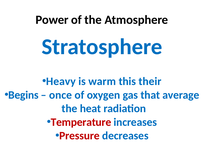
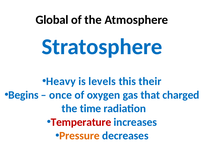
Power: Power -> Global
warm: warm -> levels
average: average -> charged
heat: heat -> time
Pressure colour: red -> orange
